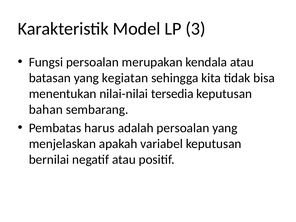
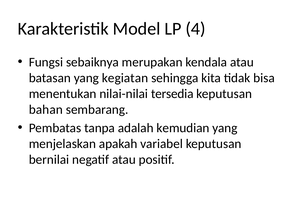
3: 3 -> 4
Fungsi persoalan: persoalan -> sebaiknya
harus: harus -> tanpa
adalah persoalan: persoalan -> kemudian
